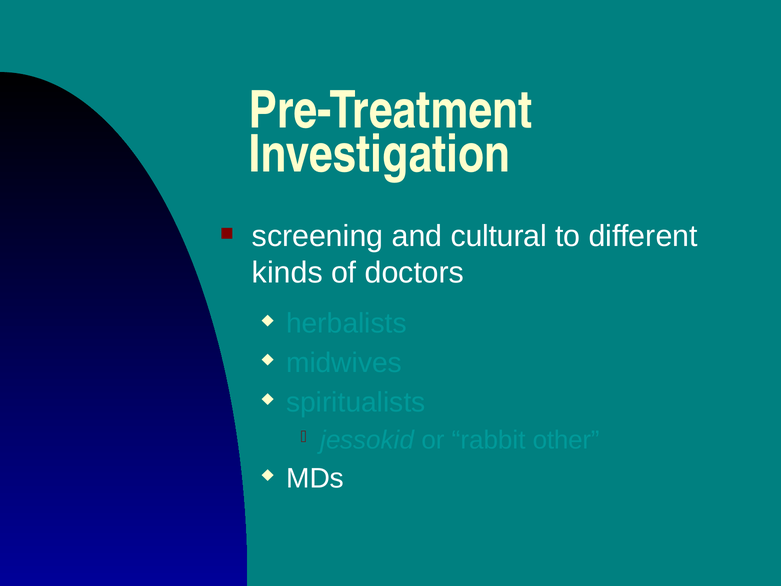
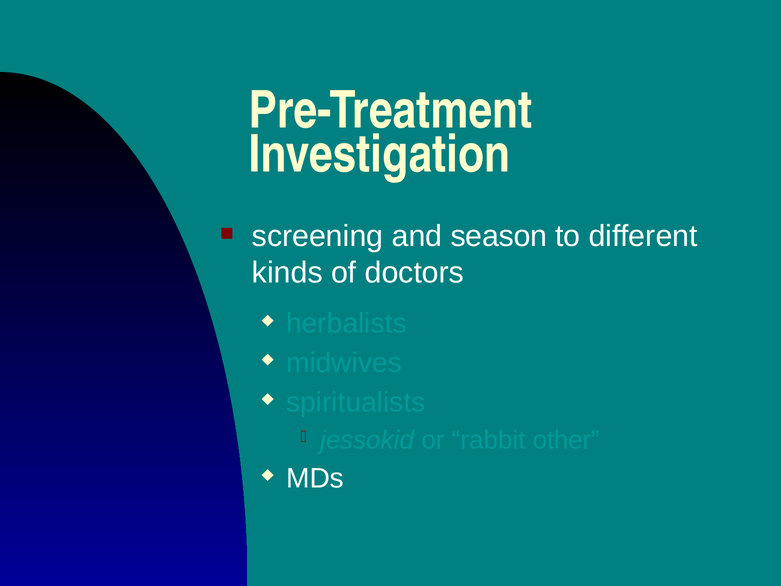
cultural: cultural -> season
